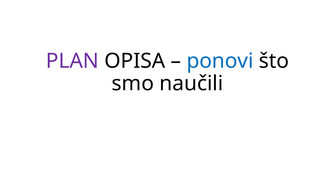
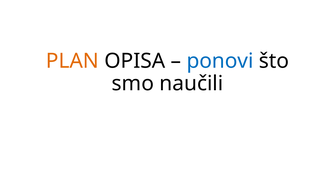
PLAN colour: purple -> orange
